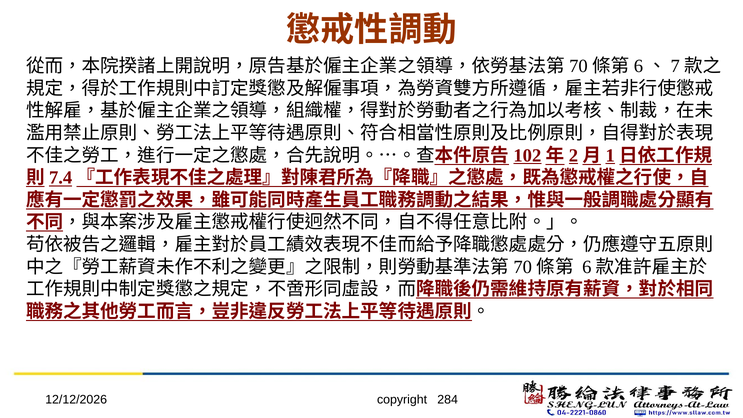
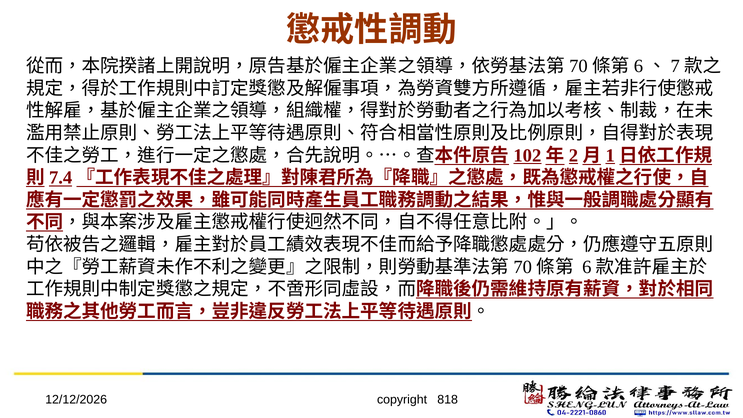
284: 284 -> 818
